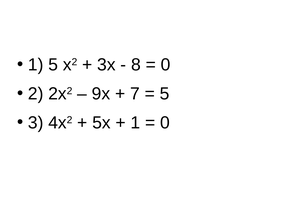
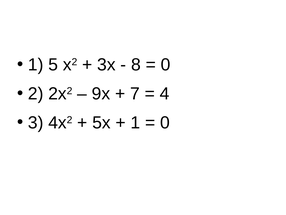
5 at (165, 94): 5 -> 4
